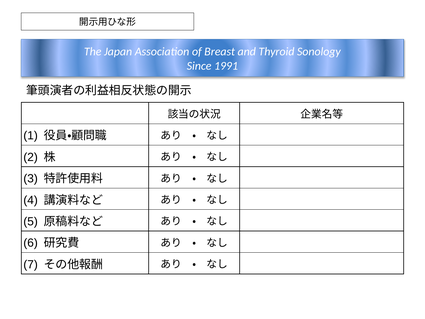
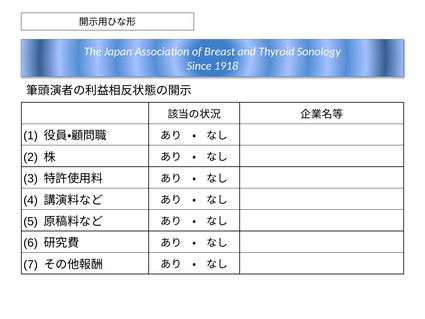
1991: 1991 -> 1918
